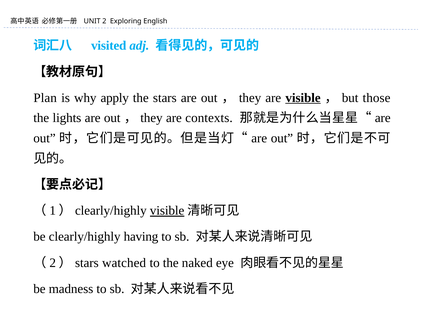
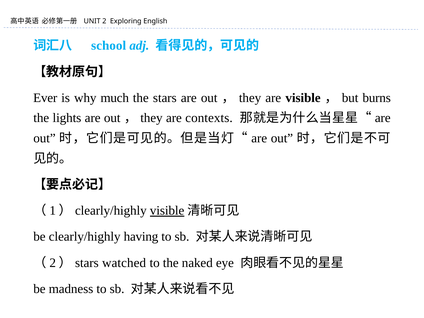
visited: visited -> school
Plan: Plan -> Ever
apply: apply -> much
visible at (303, 98) underline: present -> none
those: those -> burns
